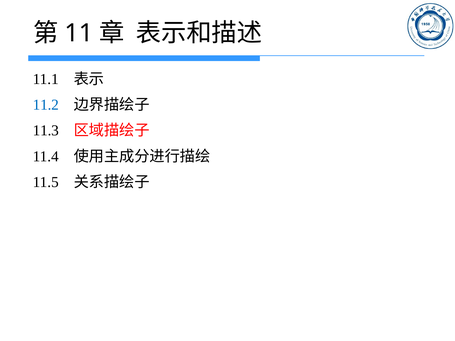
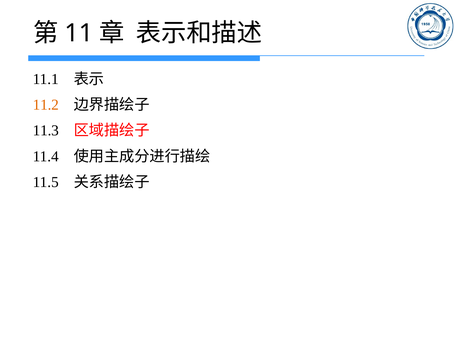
11.2 colour: blue -> orange
